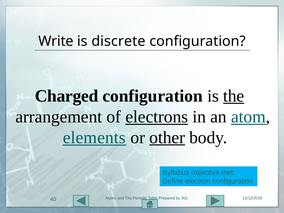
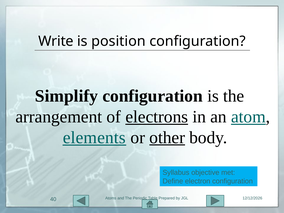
discrete: discrete -> position
Charged: Charged -> Simplify
the at (234, 96) underline: present -> none
